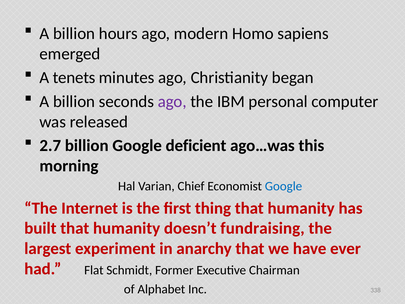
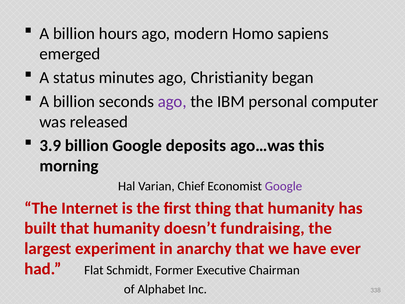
tenets: tenets -> status
2.7: 2.7 -> 3.9
deficient: deficient -> deposits
Google at (284, 186) colour: blue -> purple
